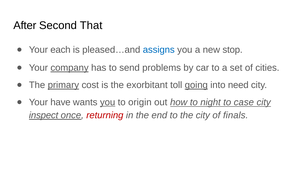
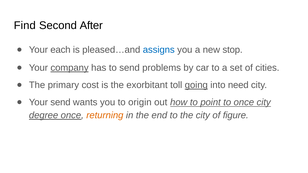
After: After -> Find
That: That -> After
primary underline: present -> none
Your have: have -> send
you at (108, 102) underline: present -> none
night: night -> point
to case: case -> once
inspect: inspect -> degree
returning colour: red -> orange
finals: finals -> figure
